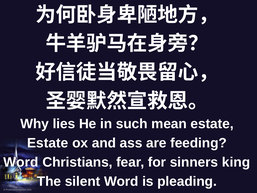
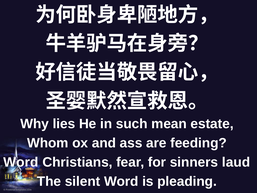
Estate at (48, 143): Estate -> Whom
king: king -> laud
